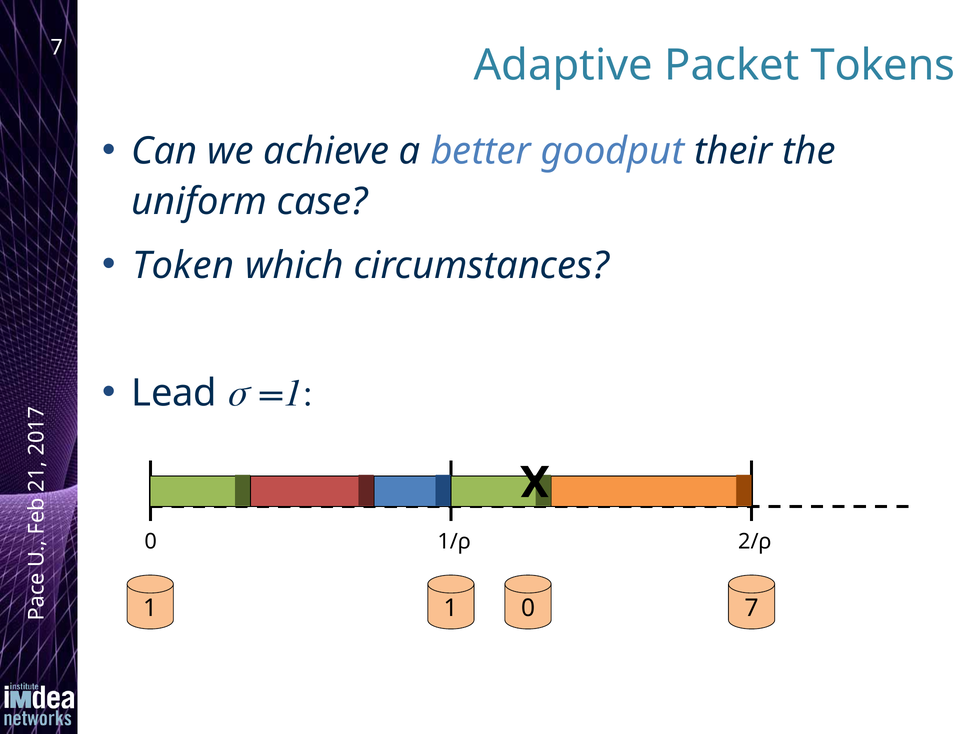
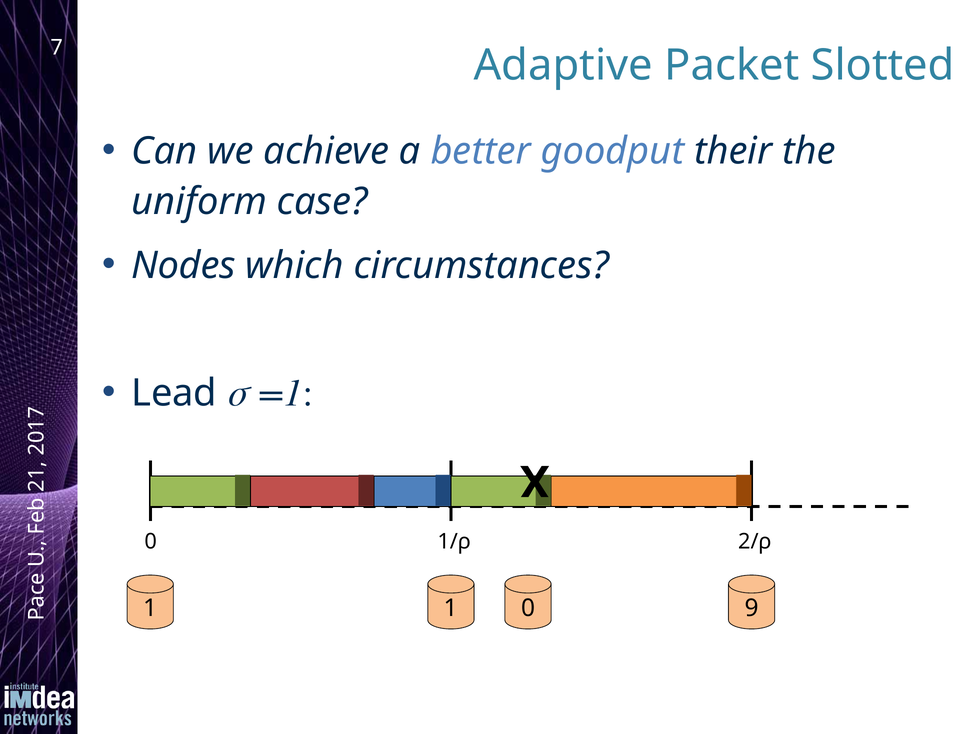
Tokens: Tokens -> Slotted
Token: Token -> Nodes
1 1 7: 7 -> 9
